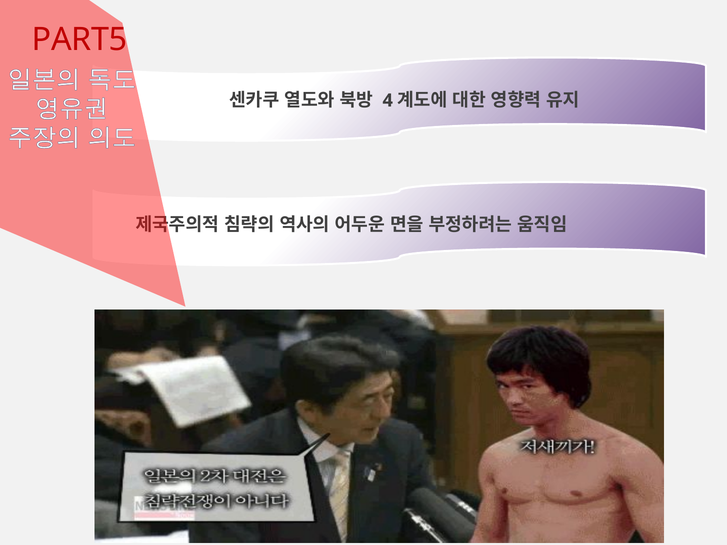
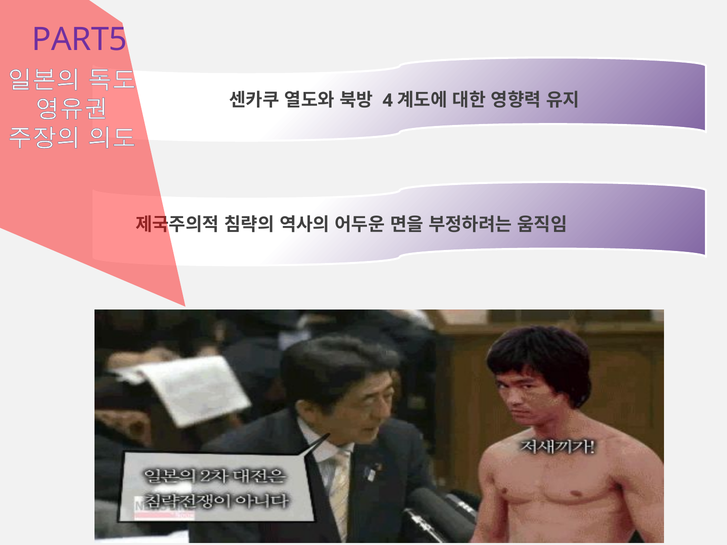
PART5 colour: red -> purple
